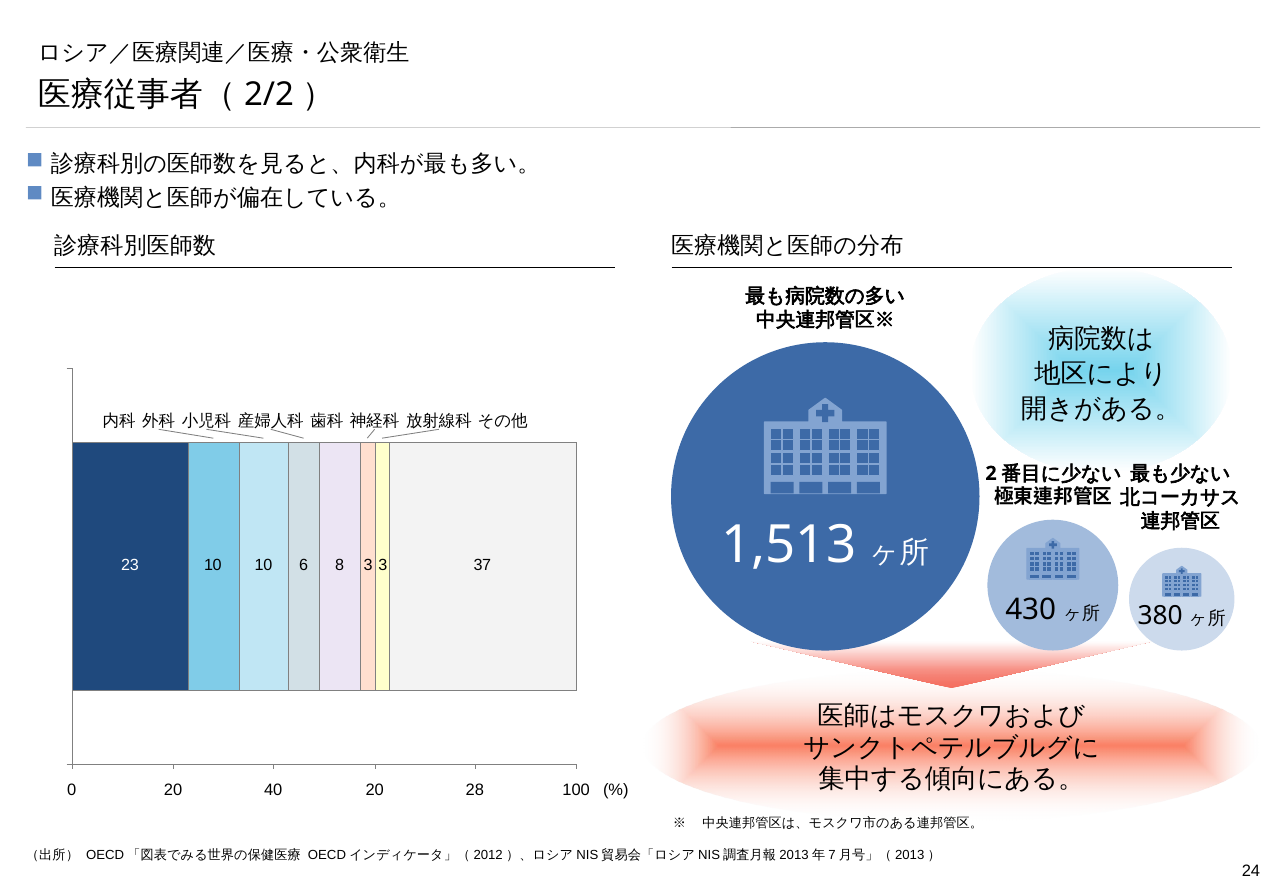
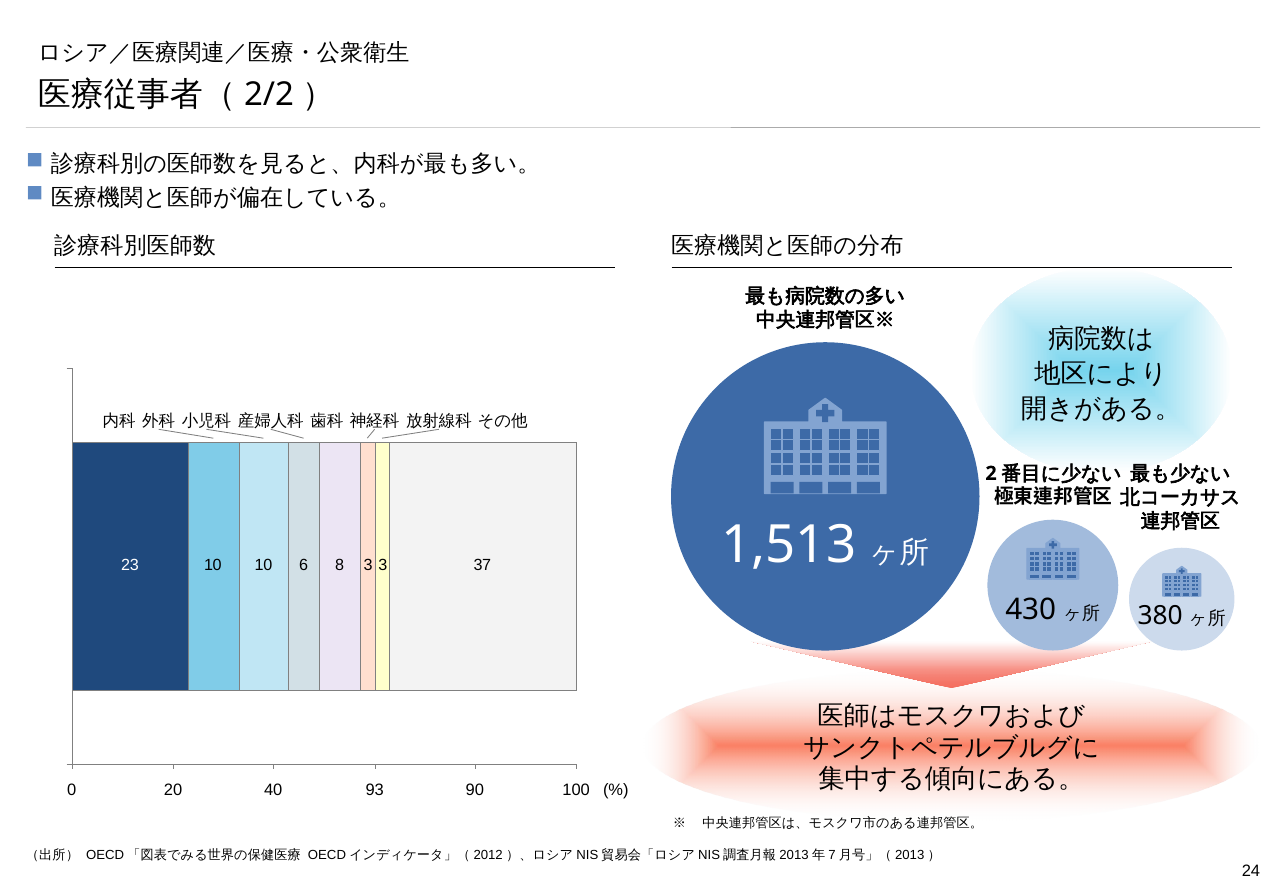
20 20: 20 -> 93
28: 28 -> 90
